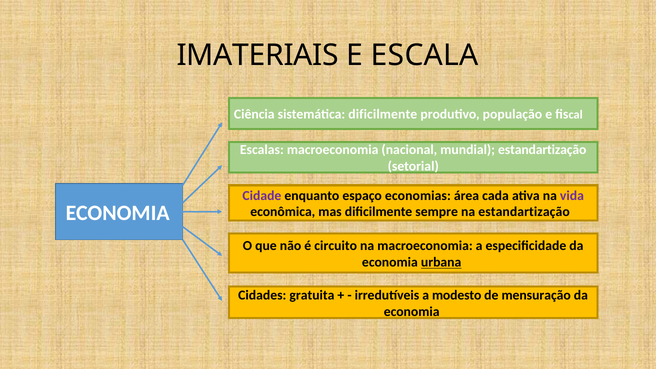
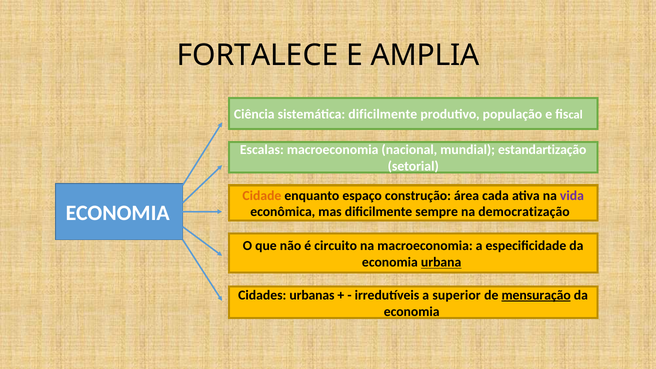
IMATERIAIS: IMATERIAIS -> FORTALECE
ESCALA: ESCALA -> AMPLIA
Cidade colour: purple -> orange
economias: economias -> construção
na estandartização: estandartização -> democratização
gratuita: gratuita -> urbanas
modesto: modesto -> superior
mensuração underline: none -> present
